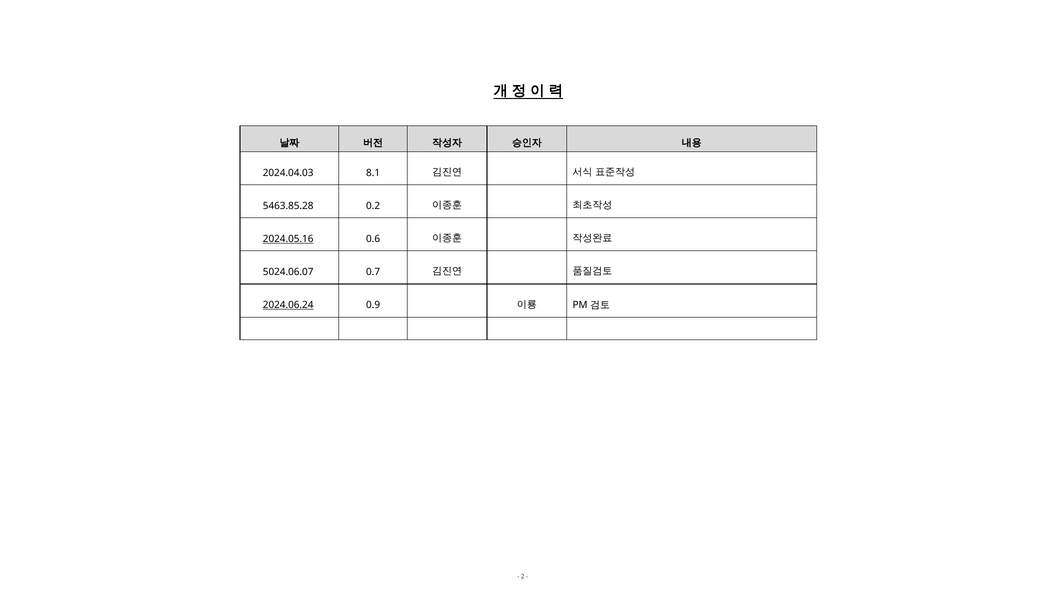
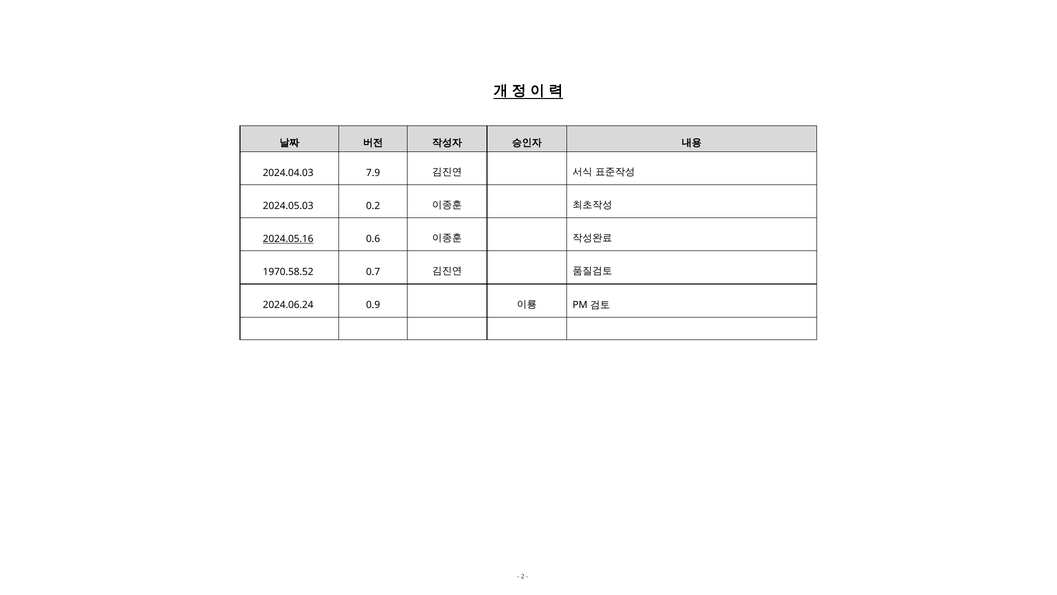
8.1: 8.1 -> 7.9
5463.85.28: 5463.85.28 -> 2024.05.03
5024.06.07: 5024.06.07 -> 1970.58.52
2024.06.24 underline: present -> none
